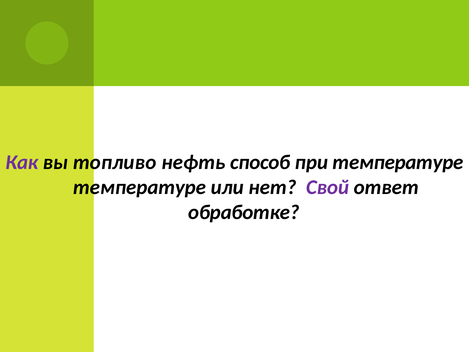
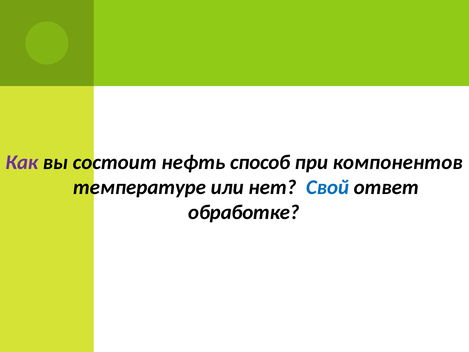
топливо: топливо -> состоит
при температуре: температуре -> компонентов
Свой colour: purple -> blue
